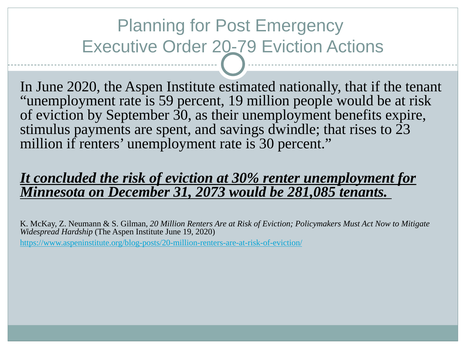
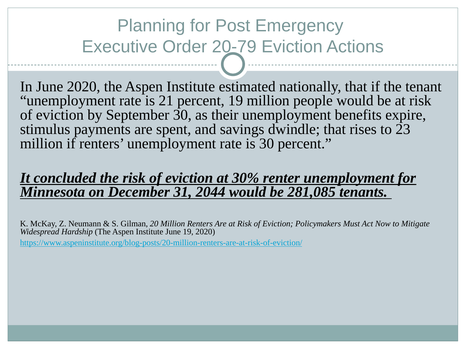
59: 59 -> 21
2073: 2073 -> 2044
